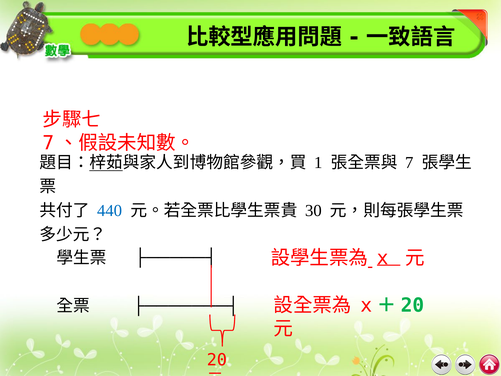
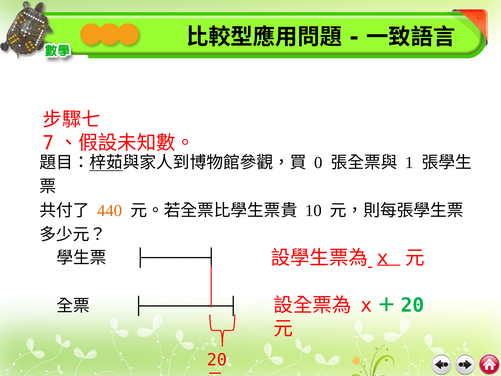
1: 1 -> 0
7: 7 -> 1
440 colour: blue -> orange
30: 30 -> 10
